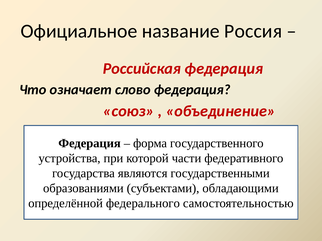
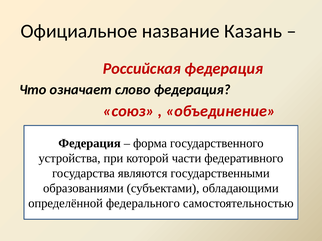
Россия: Россия -> Казань
